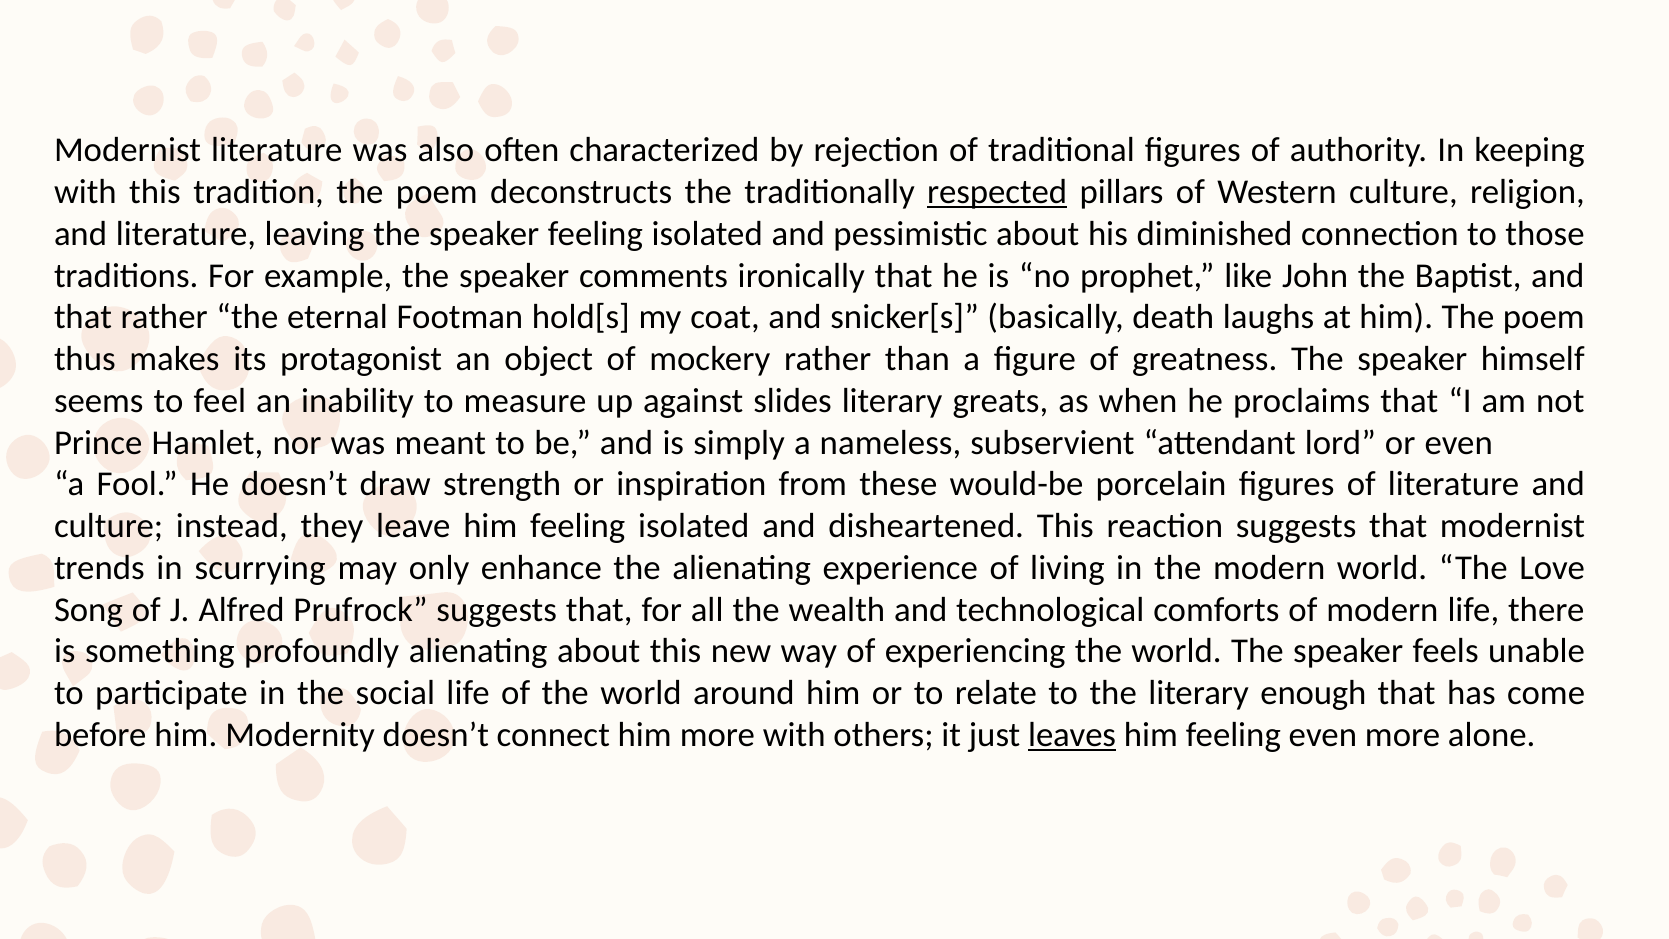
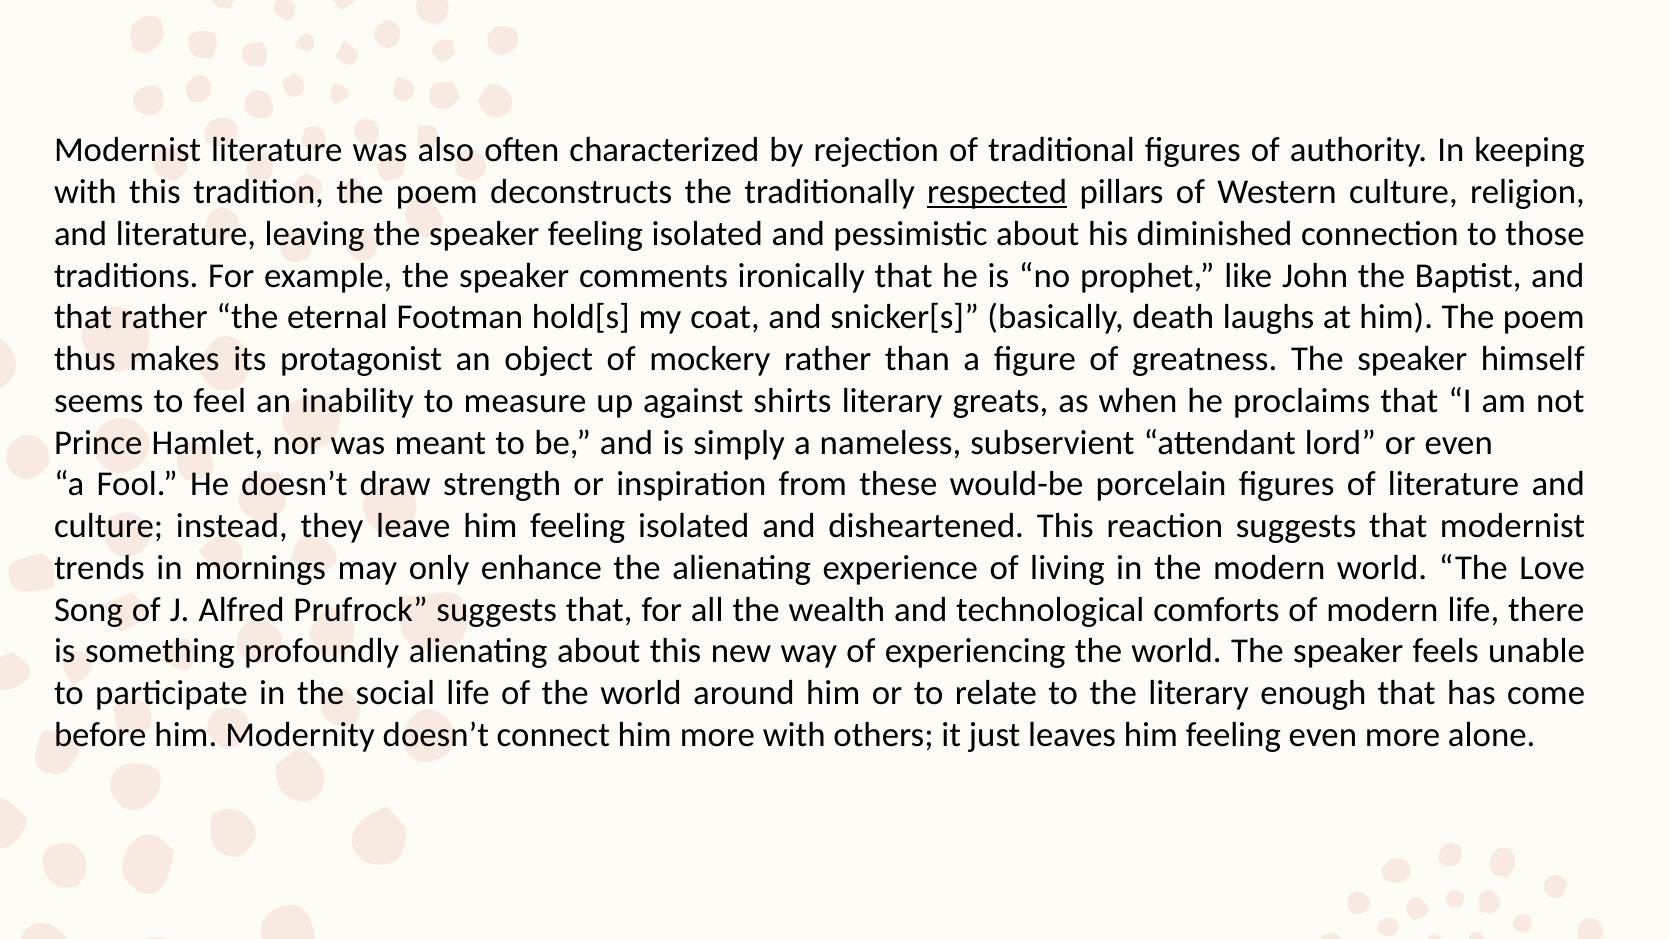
slides: slides -> shirts
scurrying: scurrying -> mornings
leaves underline: present -> none
